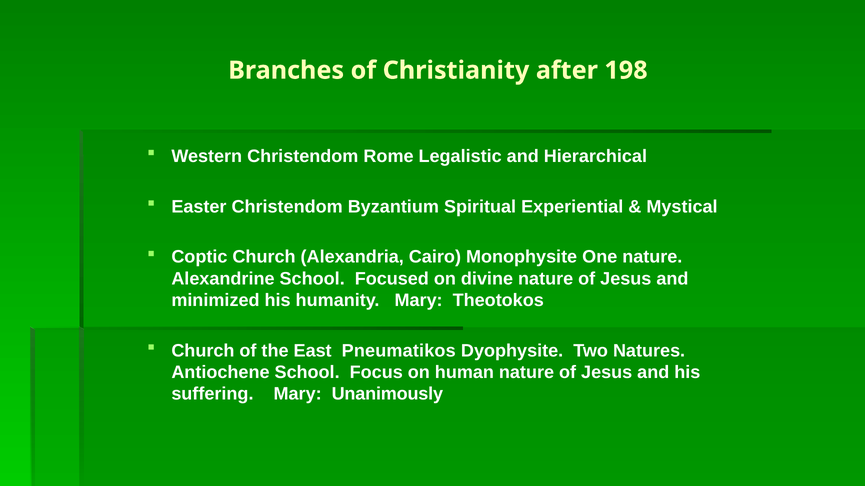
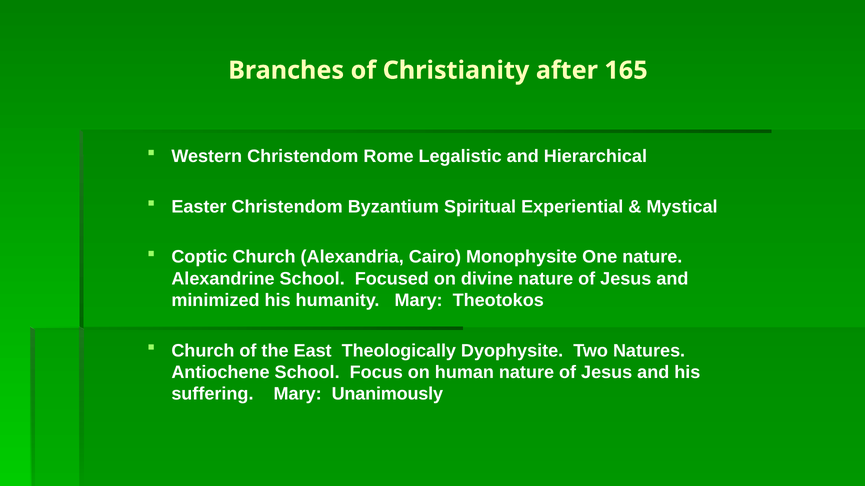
198: 198 -> 165
Pneumatikos: Pneumatikos -> Theologically
